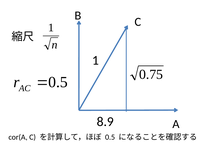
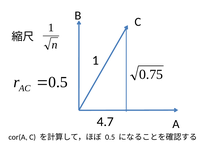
8.9: 8.9 -> 4.7
